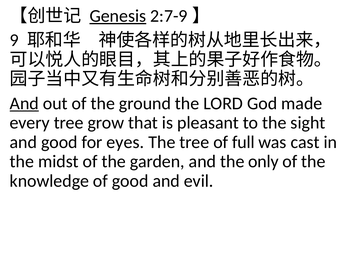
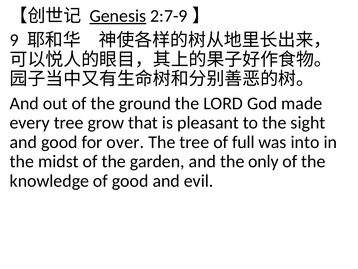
And at (24, 103) underline: present -> none
eyes: eyes -> over
cast: cast -> into
